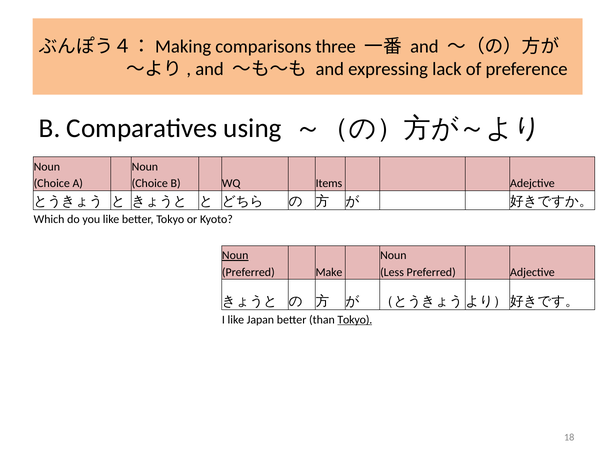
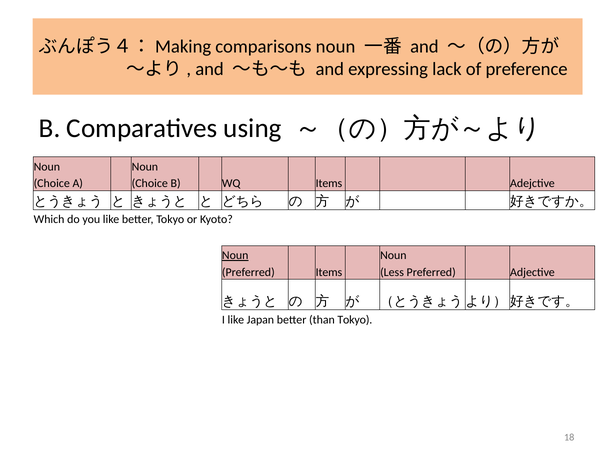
comparisons three: three -> noun
Preferred Make: Make -> Items
Tokyo at (355, 320) underline: present -> none
